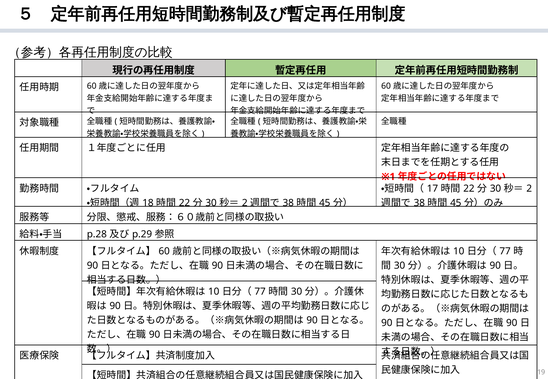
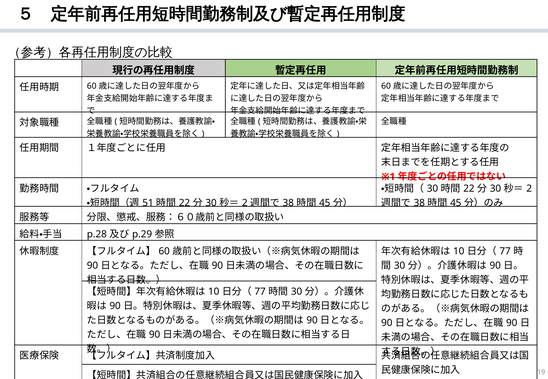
17 at (432, 189): 17 -> 30
18: 18 -> 51
